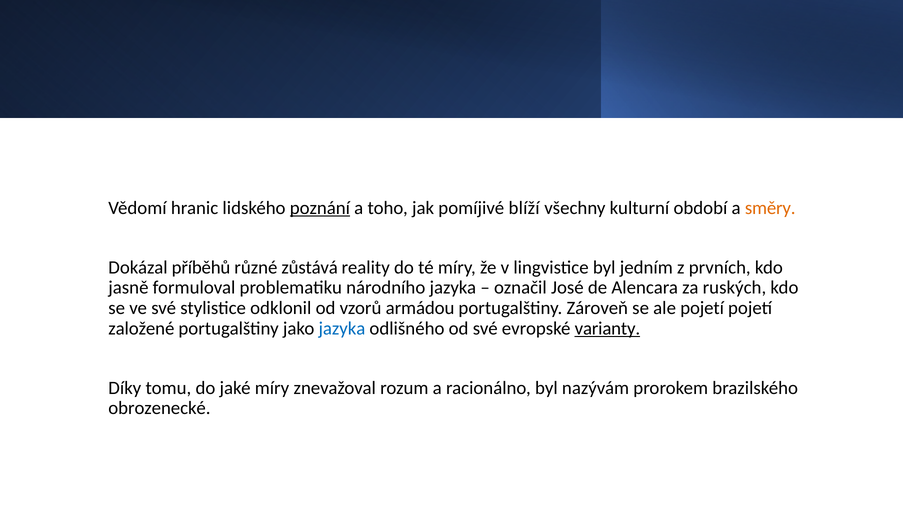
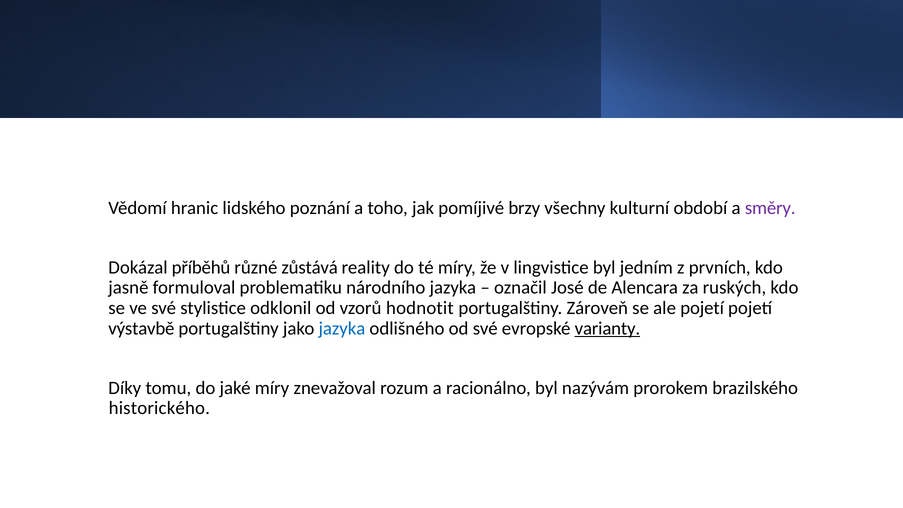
poznání underline: present -> none
blíží: blíží -> brzy
směry colour: orange -> purple
armádou: armádou -> hodnotit
založené: založené -> výstavbě
obrozenecké: obrozenecké -> historického
